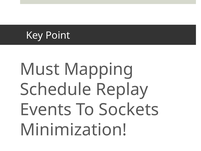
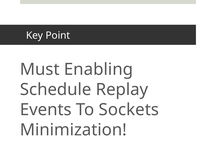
Mapping: Mapping -> Enabling
